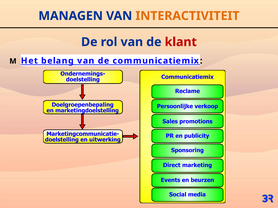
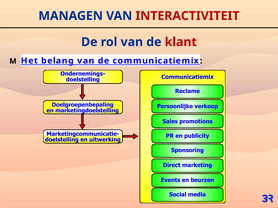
INTERACTIVITEIT colour: orange -> red
